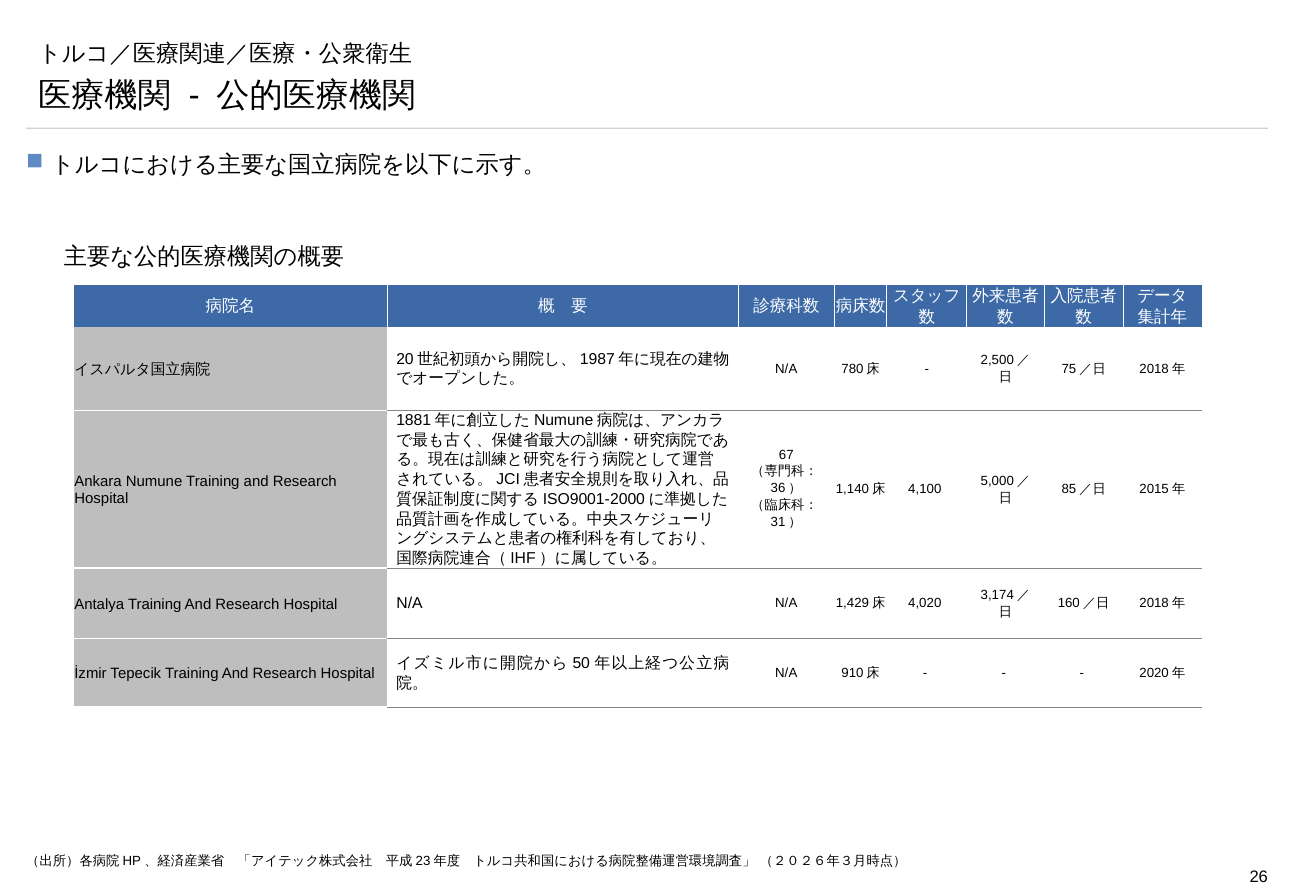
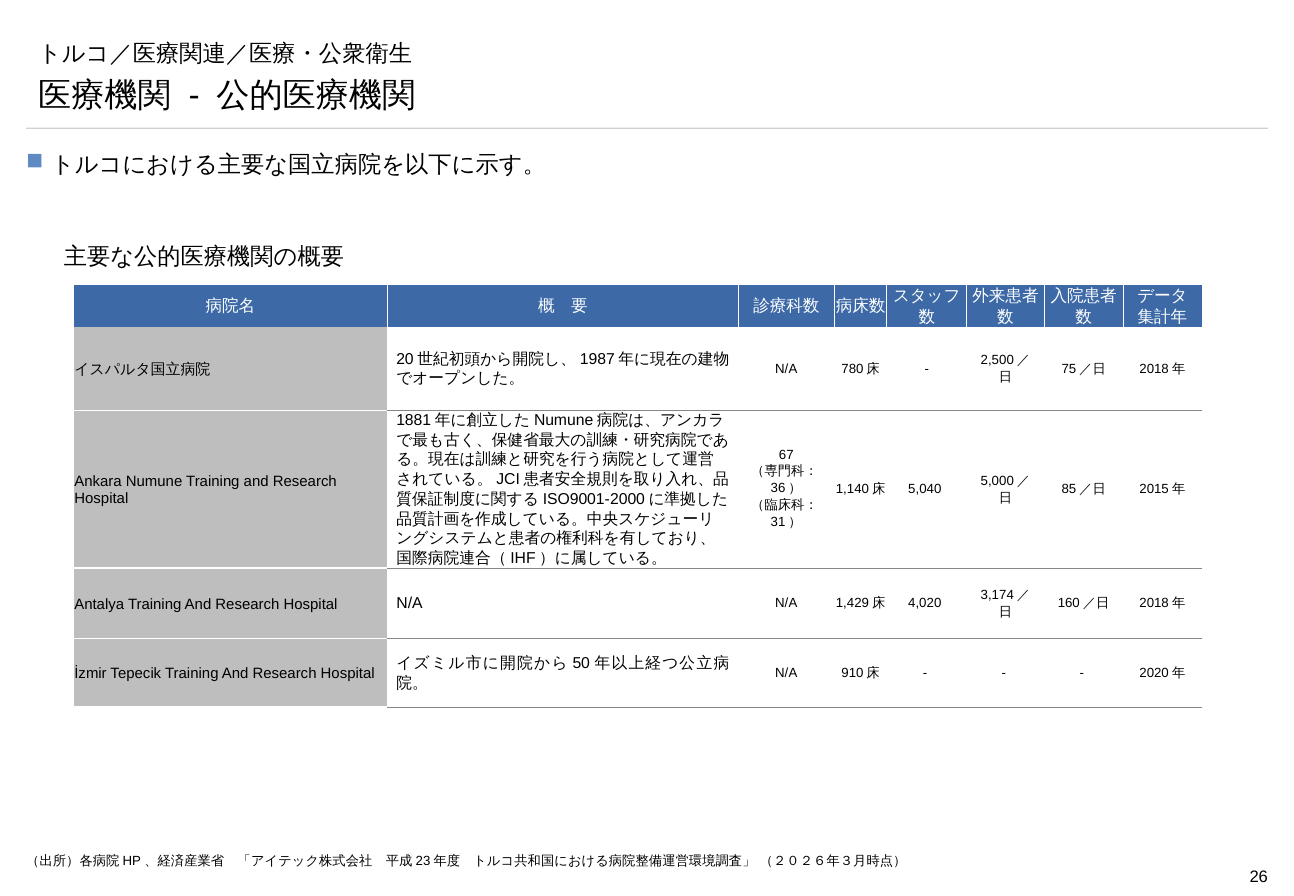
4,100: 4,100 -> 5,040
